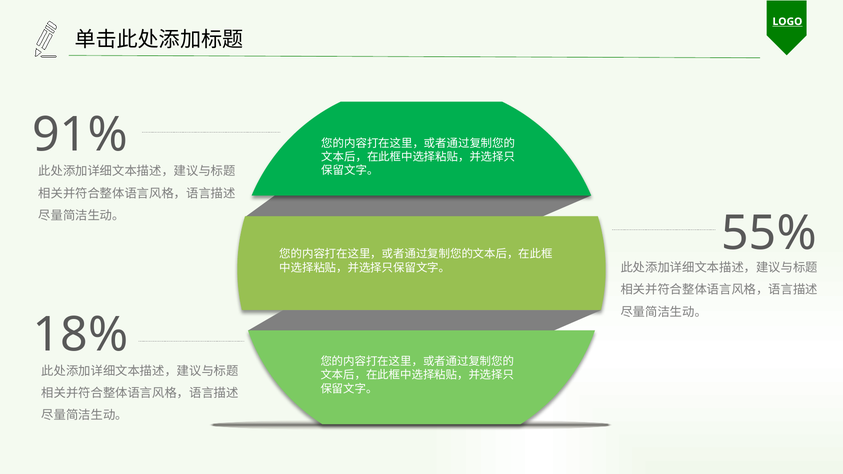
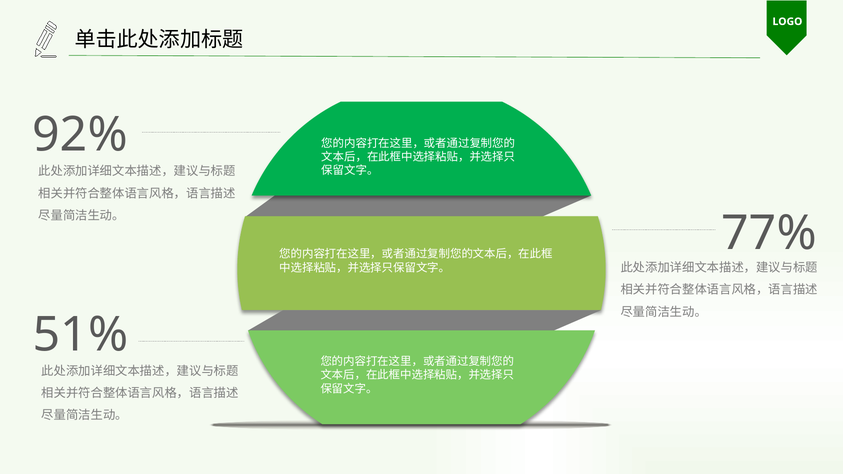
LOGO underline: present -> none
91%: 91% -> 92%
55%: 55% -> 77%
18%: 18% -> 51%
